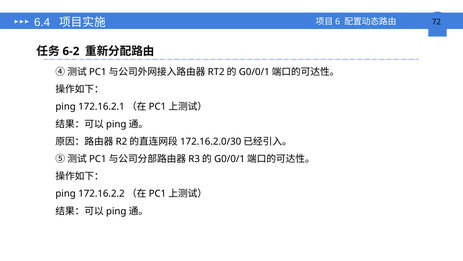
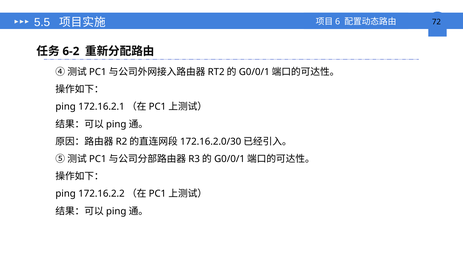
6.4: 6.4 -> 5.5
